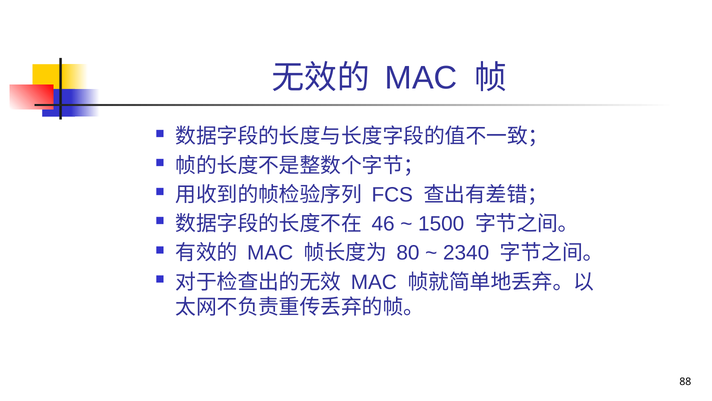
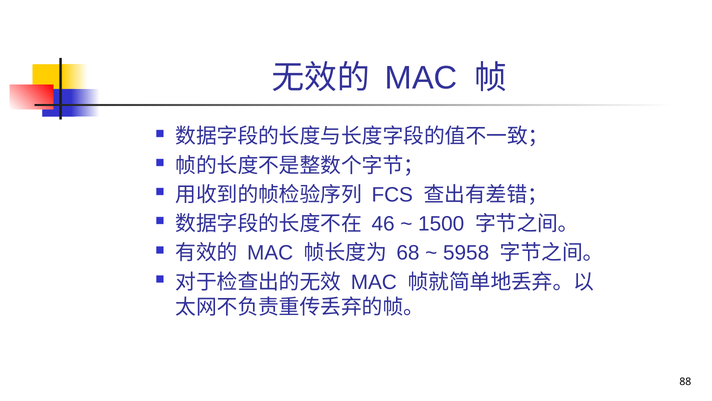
80: 80 -> 68
2340: 2340 -> 5958
